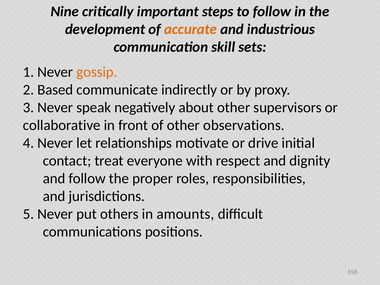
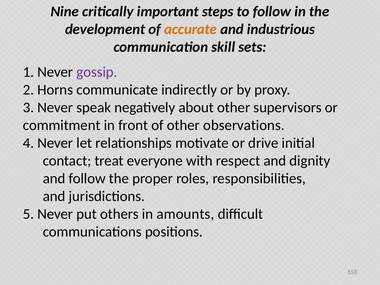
gossip colour: orange -> purple
Based: Based -> Horns
collaborative: collaborative -> commitment
